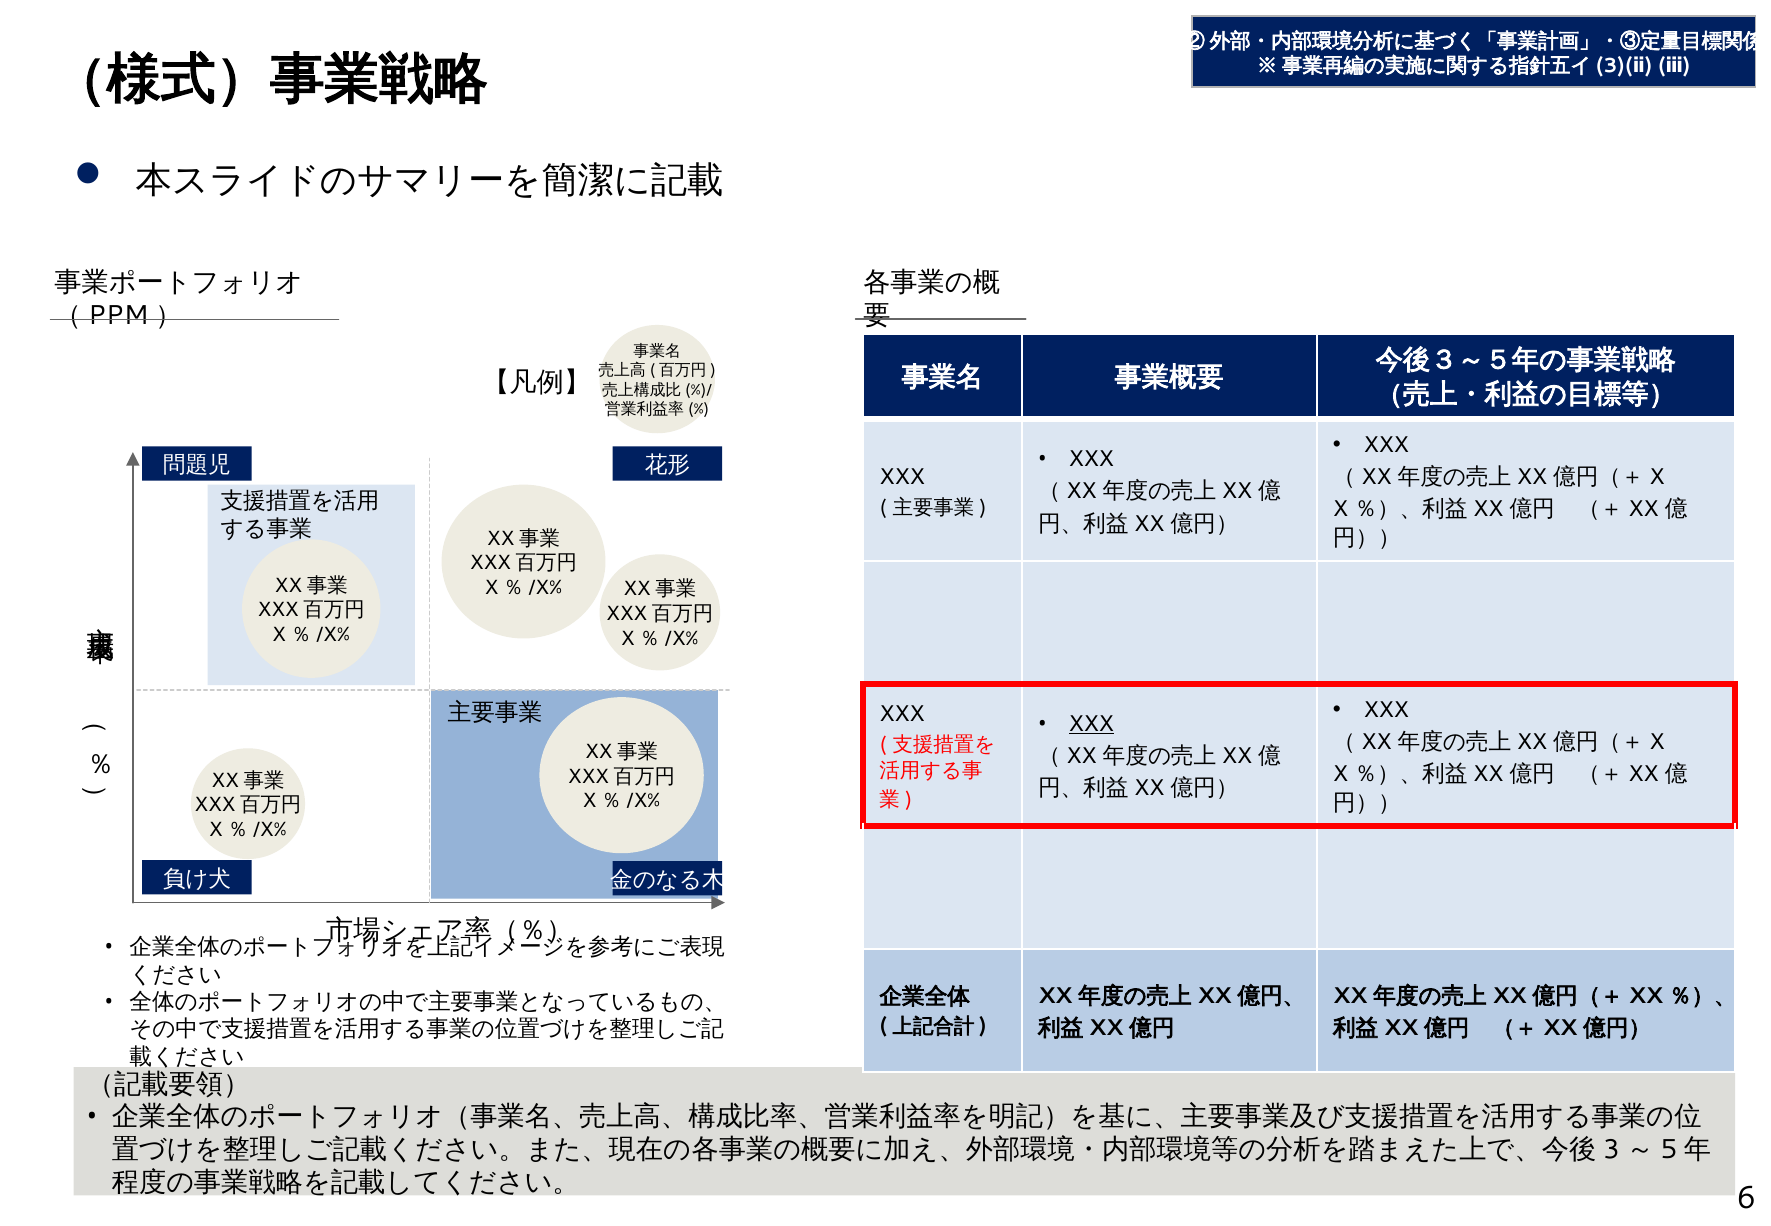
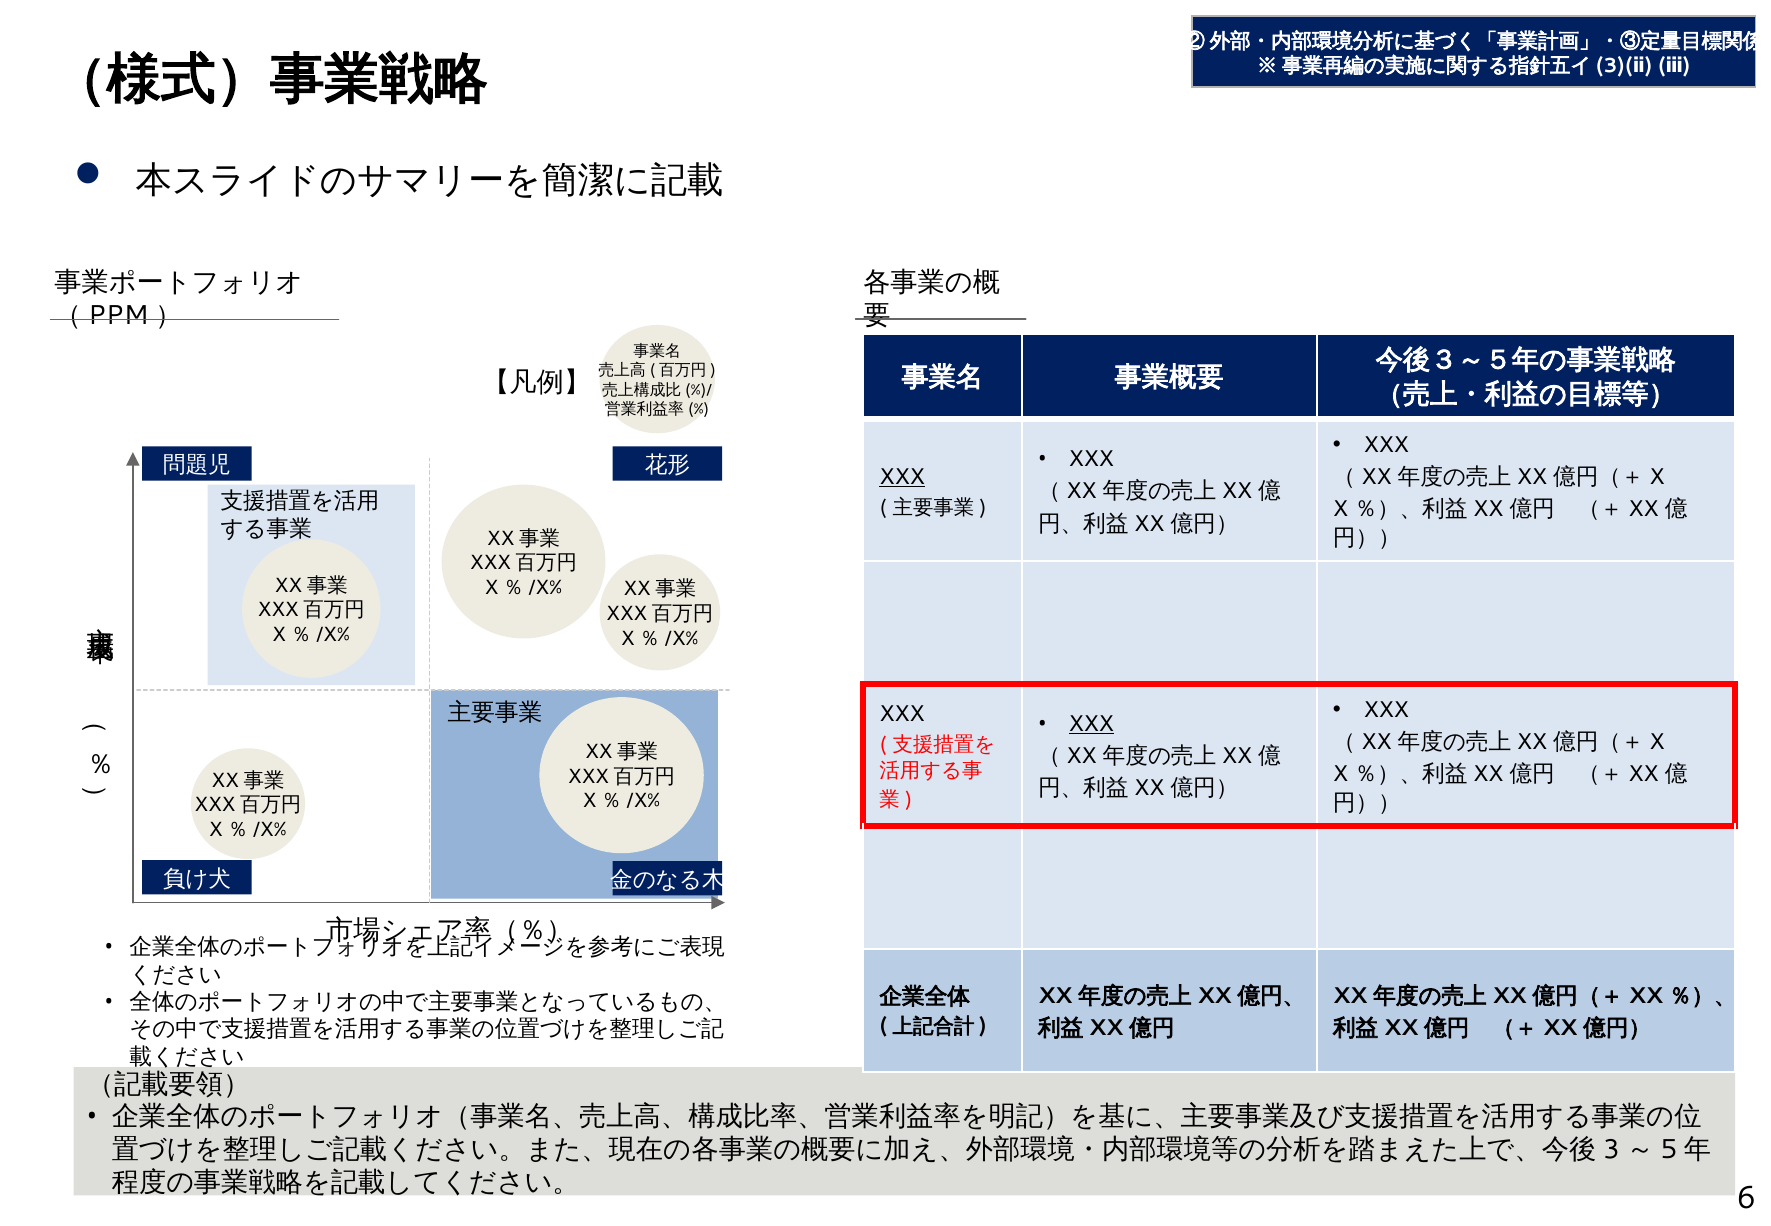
XXX at (902, 477) underline: none -> present
